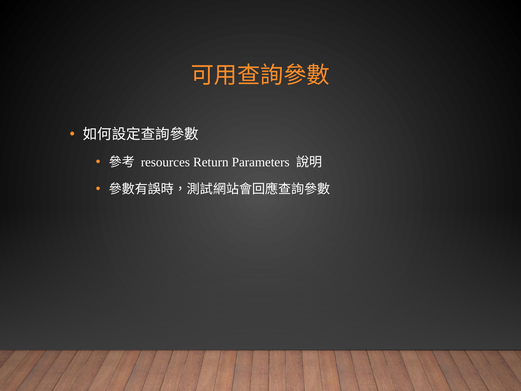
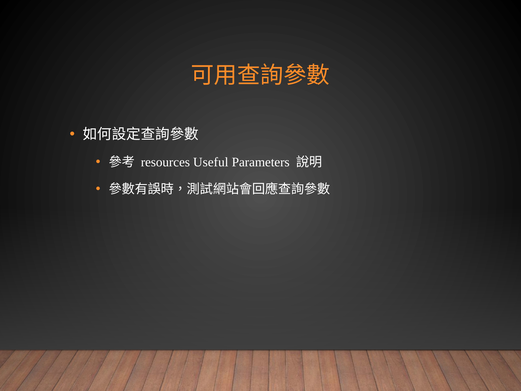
Return: Return -> Useful
